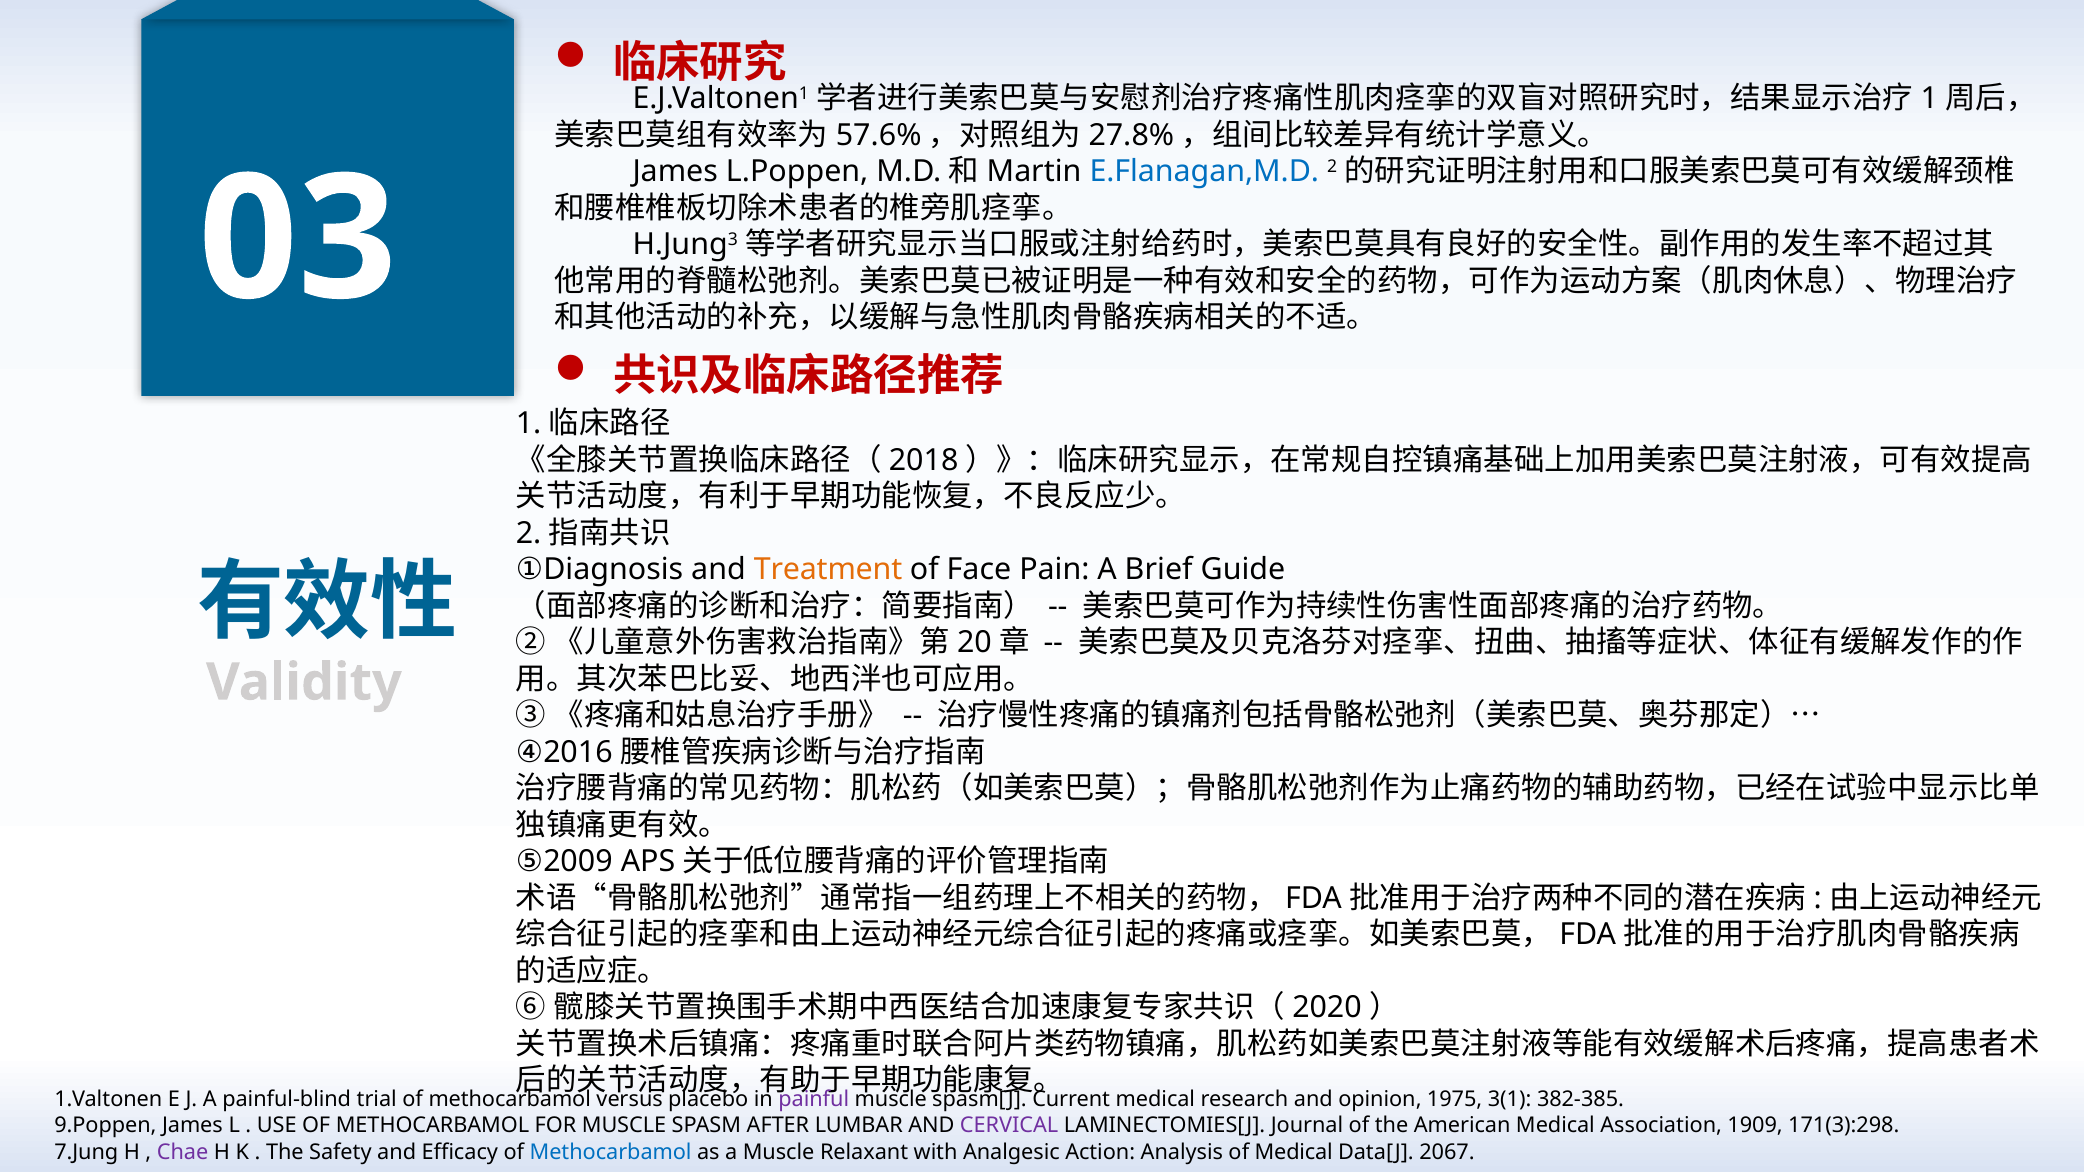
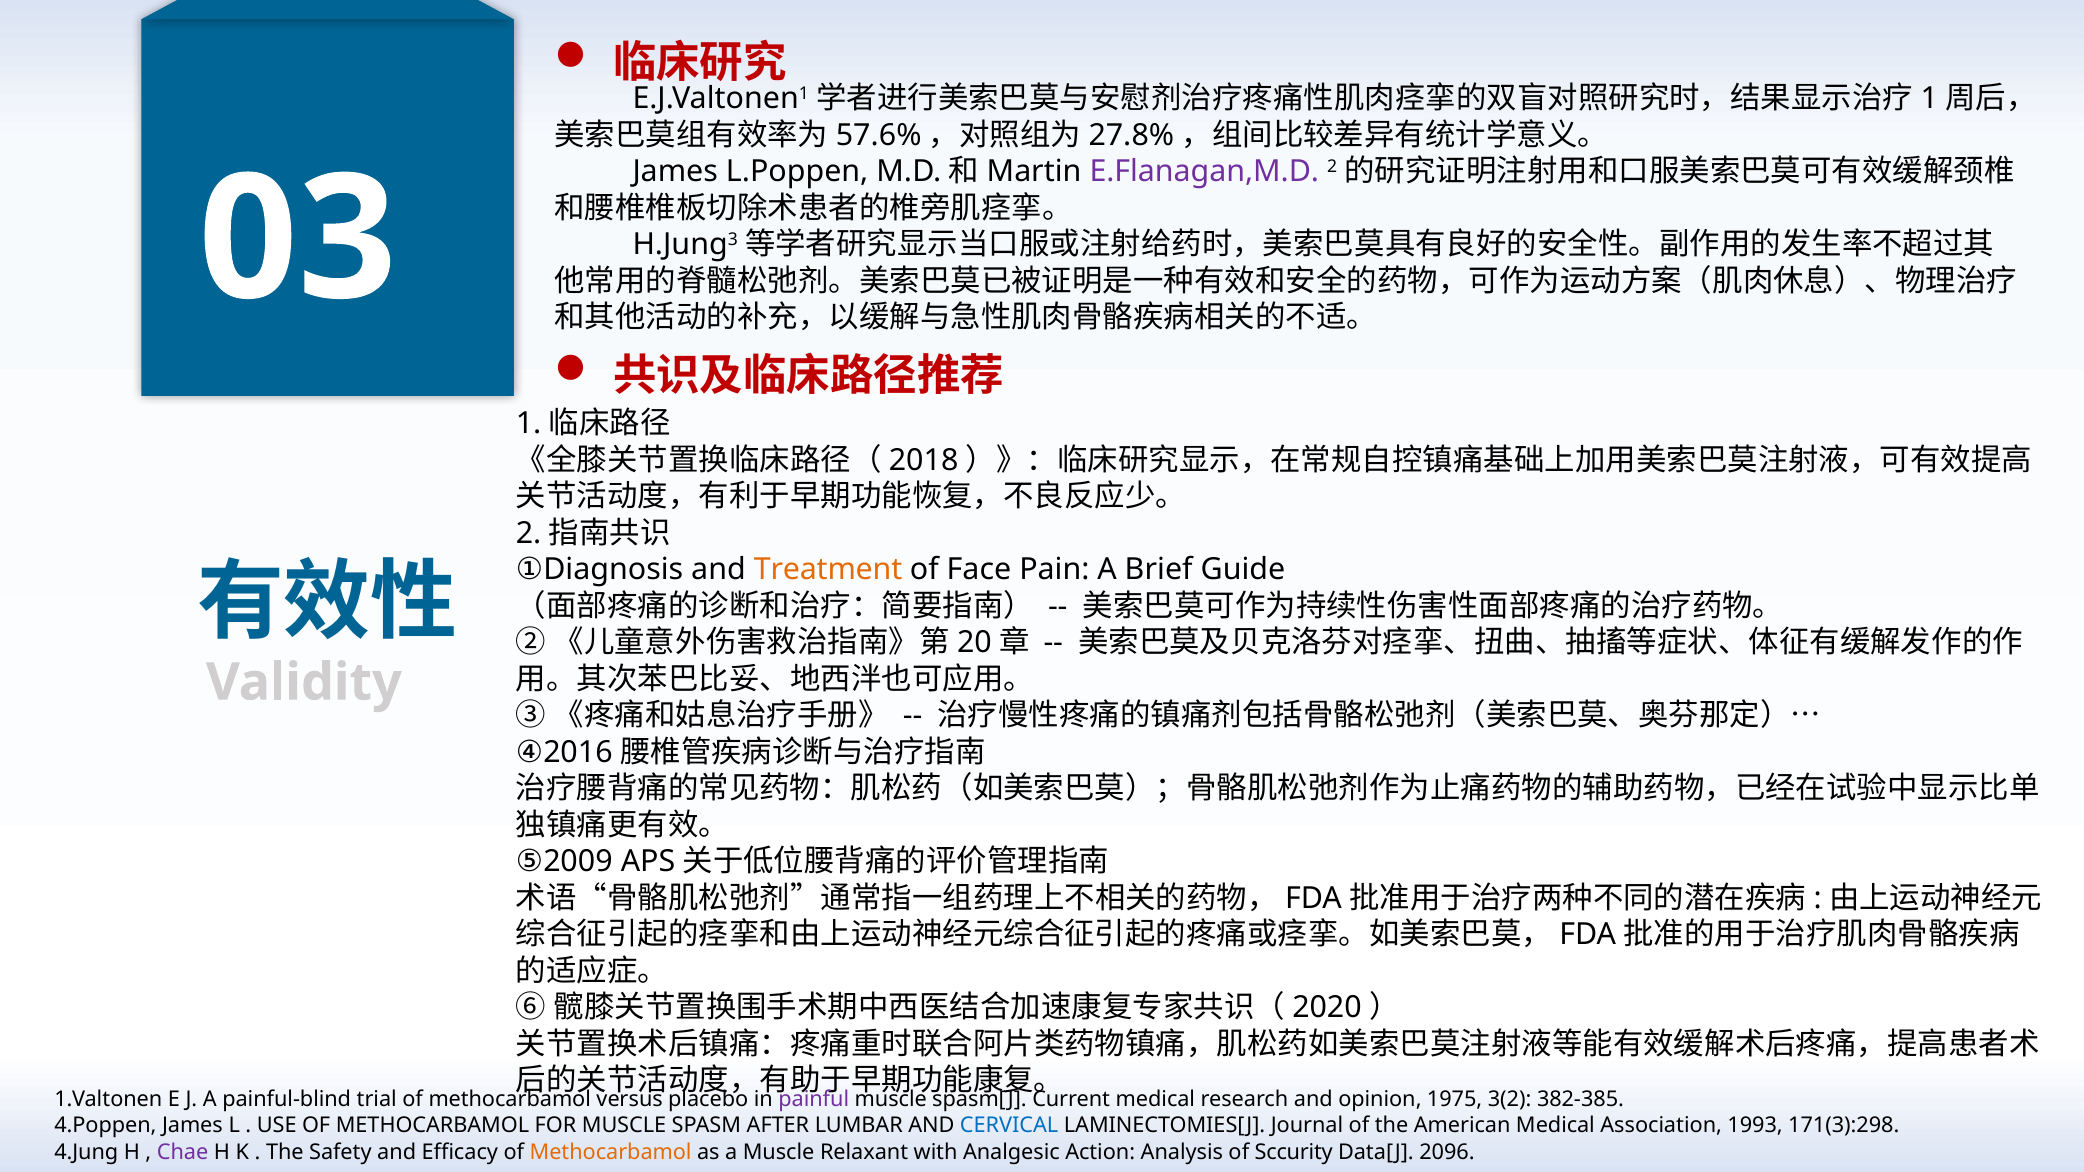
E.Flanagan,M.D colour: blue -> purple
3(1: 3(1 -> 3(2
9.Poppen: 9.Poppen -> 4.Poppen
CERVICAL colour: purple -> blue
1909: 1909 -> 1993
7.Jung: 7.Jung -> 4.Jung
Methocarbamol at (611, 1152) colour: blue -> orange
of Medical: Medical -> Sccurity
2067: 2067 -> 2096
